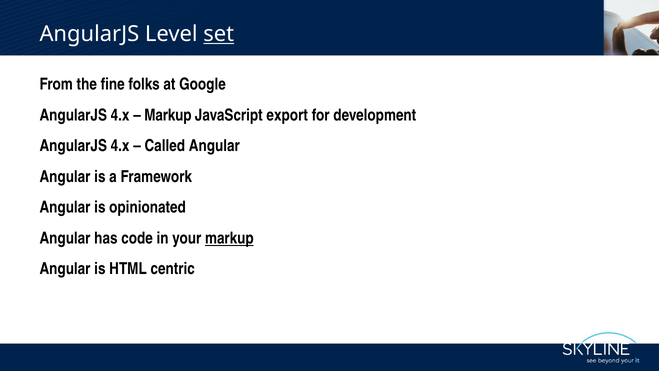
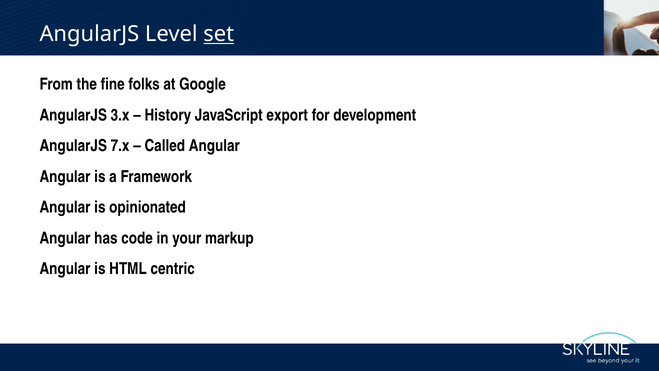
4.x at (120, 115): 4.x -> 3.x
Markup at (168, 115): Markup -> History
4.x at (120, 146): 4.x -> 7.x
markup at (229, 238) underline: present -> none
